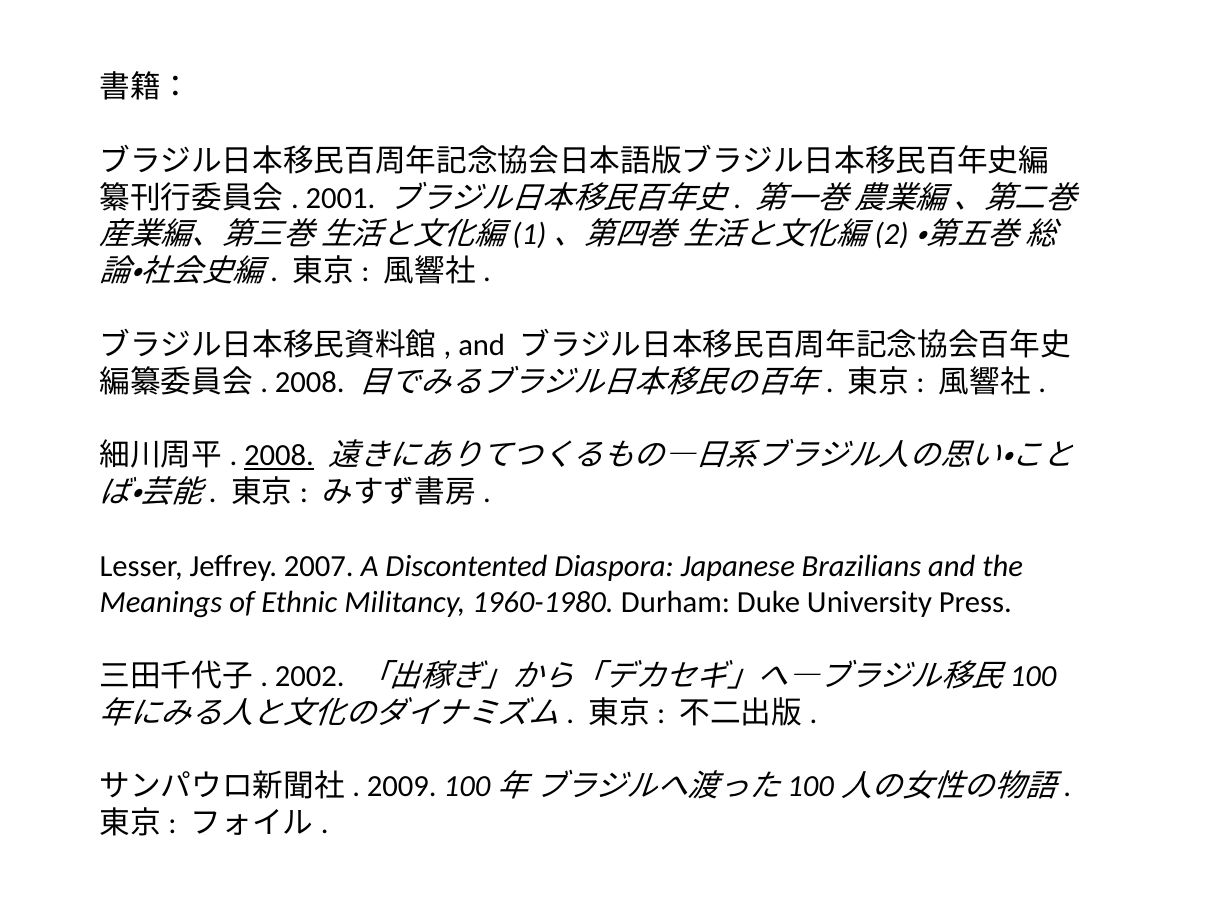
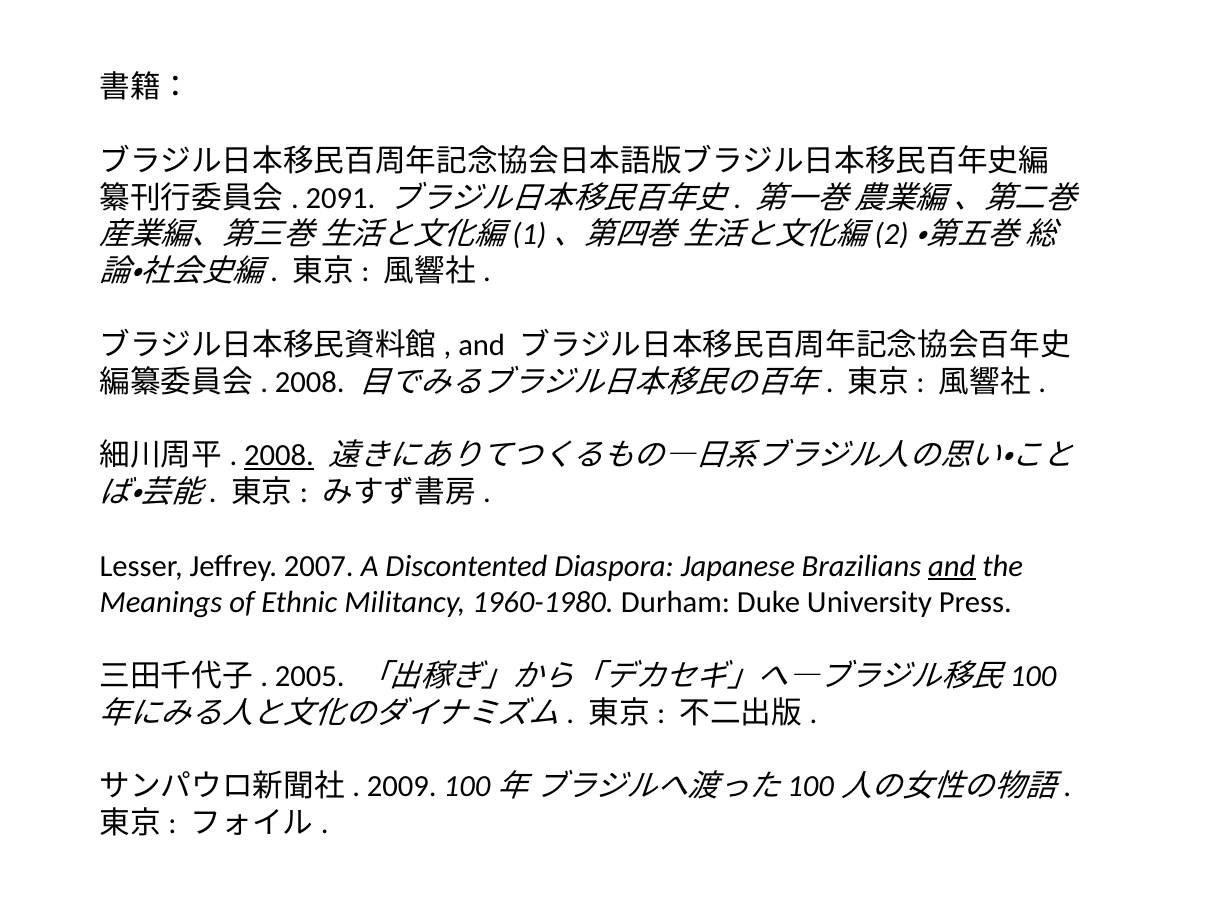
2001: 2001 -> 2091
and at (952, 566) underline: none -> present
2002: 2002 -> 2005
